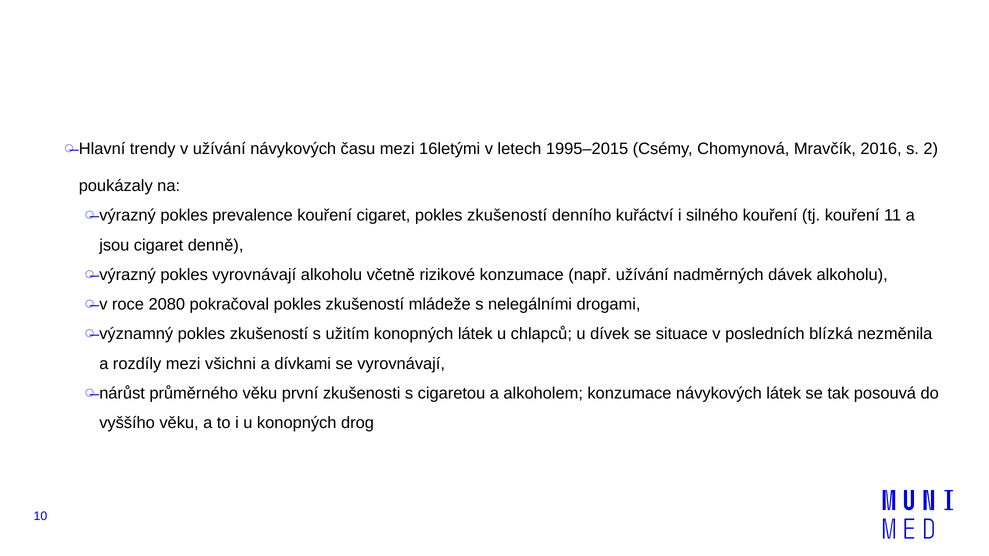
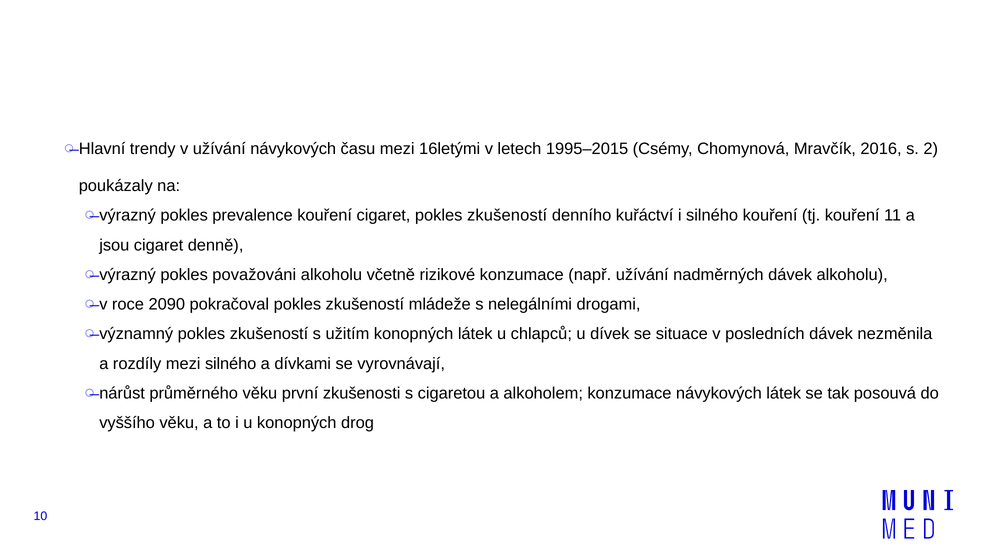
pokles vyrovnávají: vyrovnávají -> považováni
2080: 2080 -> 2090
posledních blízká: blízká -> dávek
mezi všichni: všichni -> silného
